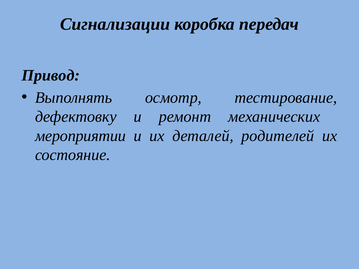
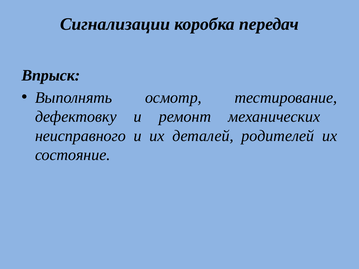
Привод: Привод -> Впрыск
мероприятии: мероприятии -> неисправного
